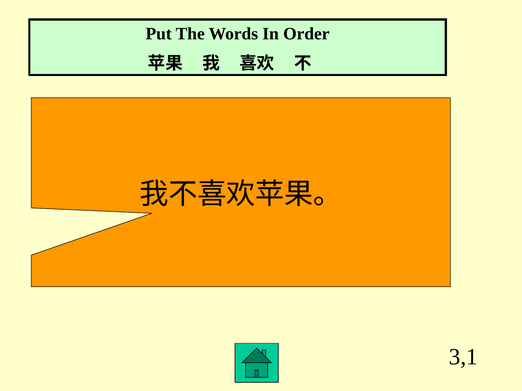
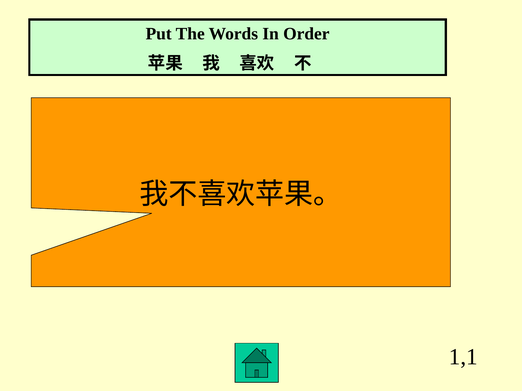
3,1: 3,1 -> 1,1
